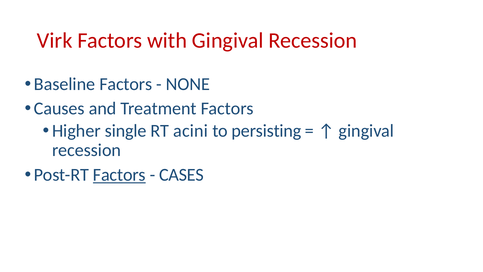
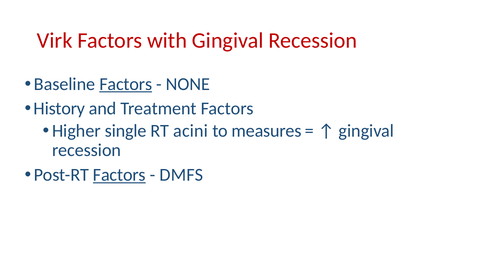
Factors at (126, 84) underline: none -> present
Causes: Causes -> History
persisting: persisting -> measures
CASES: CASES -> DMFS
